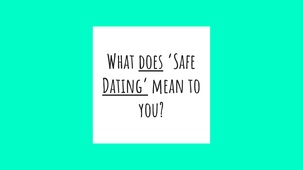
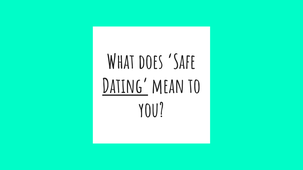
does underline: present -> none
